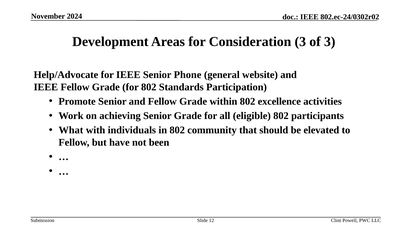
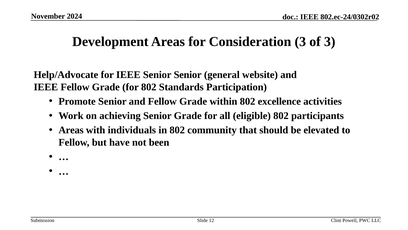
Senior Phone: Phone -> Senior
What at (71, 130): What -> Areas
